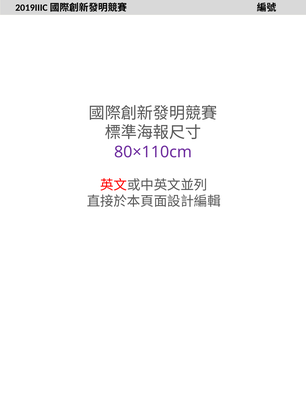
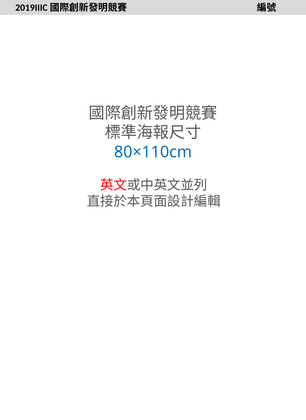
80×110cm colour: purple -> blue
